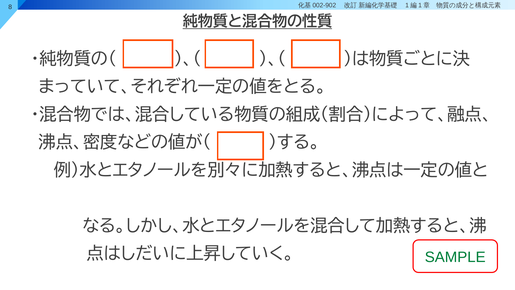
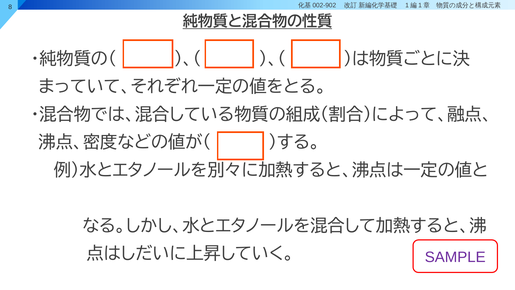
SAMPLE colour: green -> purple
